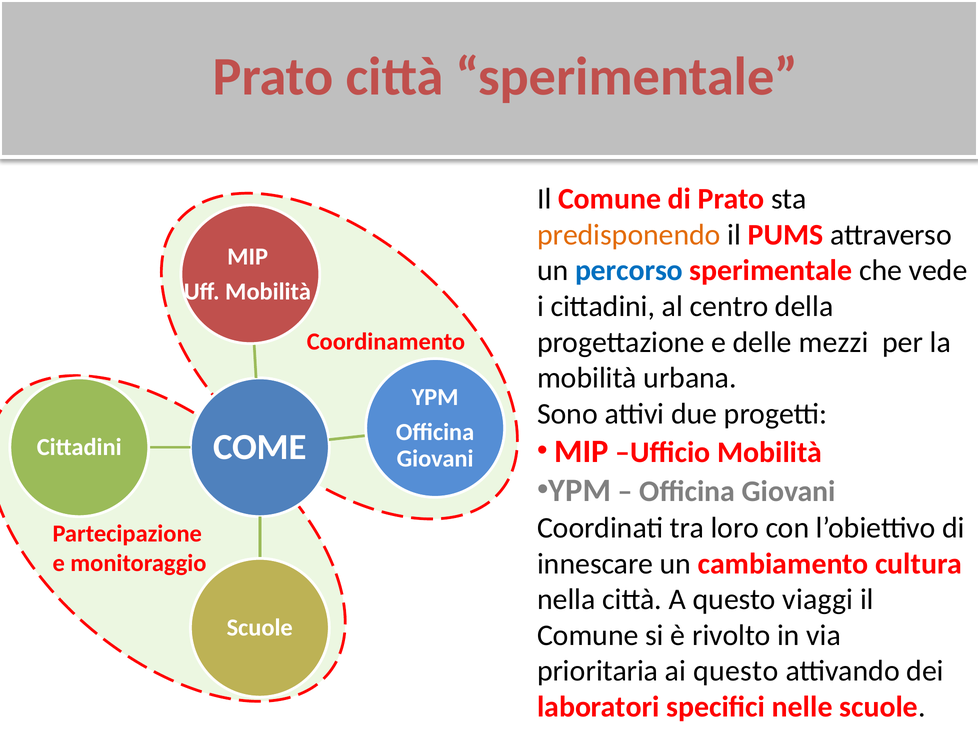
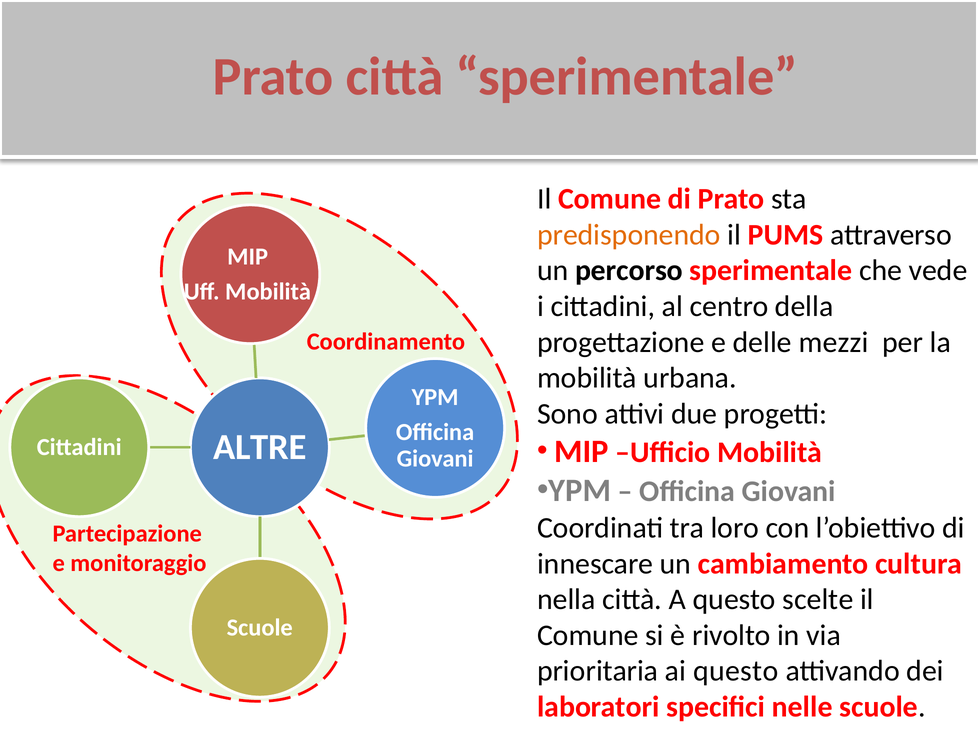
percorso colour: blue -> black
COME: COME -> ALTRE
viaggi: viaggi -> scelte
